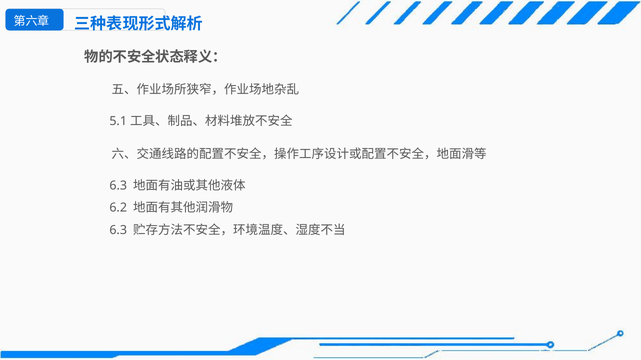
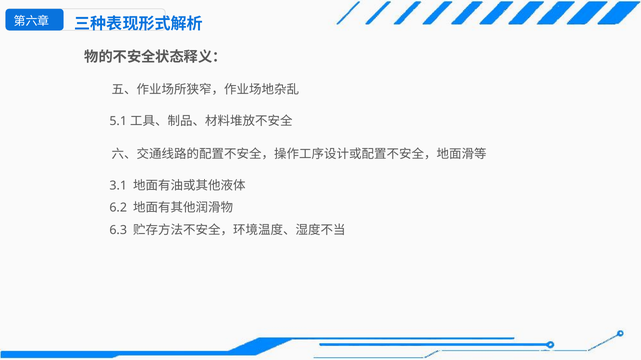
6.3 at (118, 186): 6.3 -> 3.1
